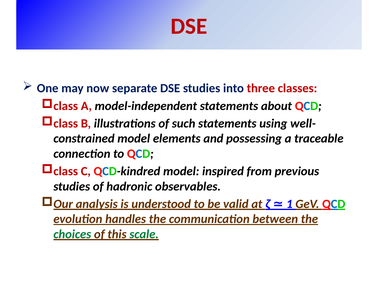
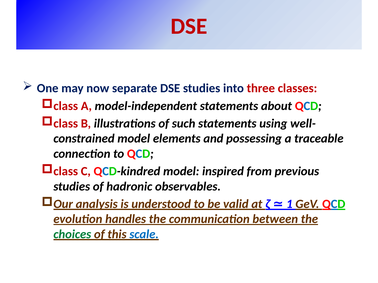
scale colour: green -> blue
